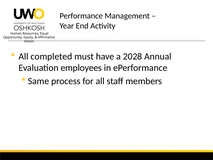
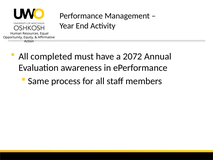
2028: 2028 -> 2072
employees: employees -> awareness
